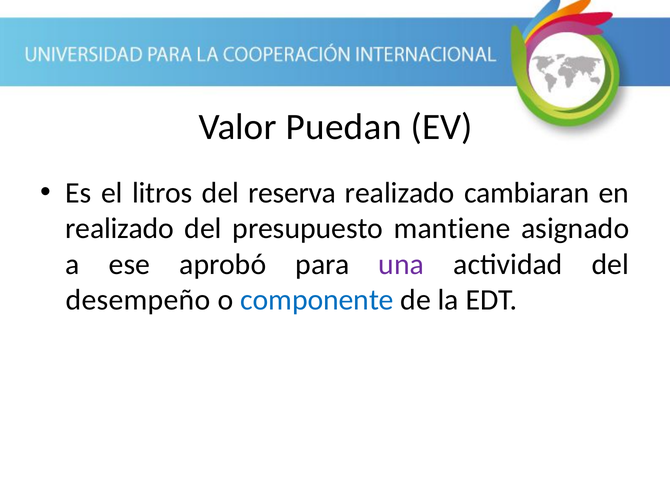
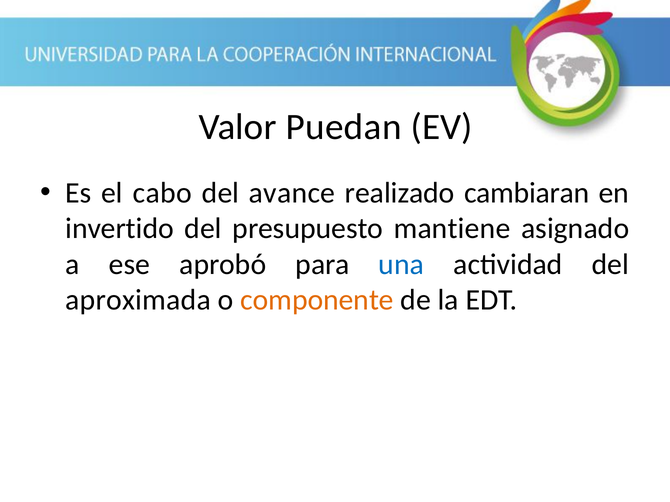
litros: litros -> cabo
reserva: reserva -> avance
realizado at (120, 229): realizado -> invertido
una colour: purple -> blue
desempeño: desempeño -> aproximada
componente colour: blue -> orange
